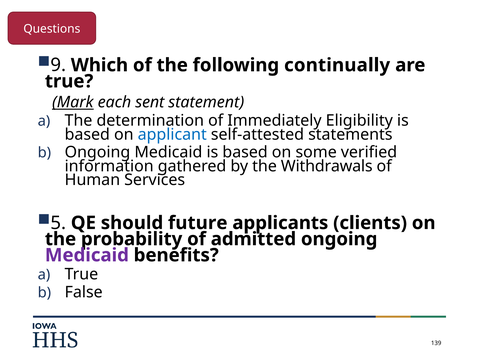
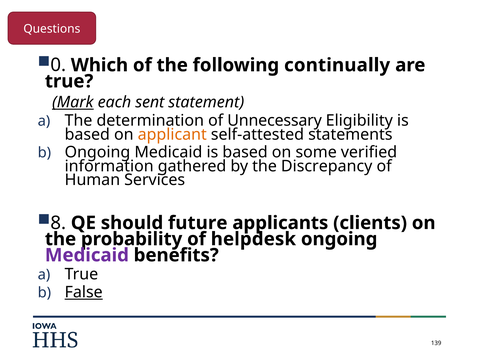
9: 9 -> 0
Immediately: Immediately -> Unnecessary
applicant colour: blue -> orange
Withdrawals: Withdrawals -> Discrepancy
5: 5 -> 8
admitted: admitted -> helpdesk
False underline: none -> present
